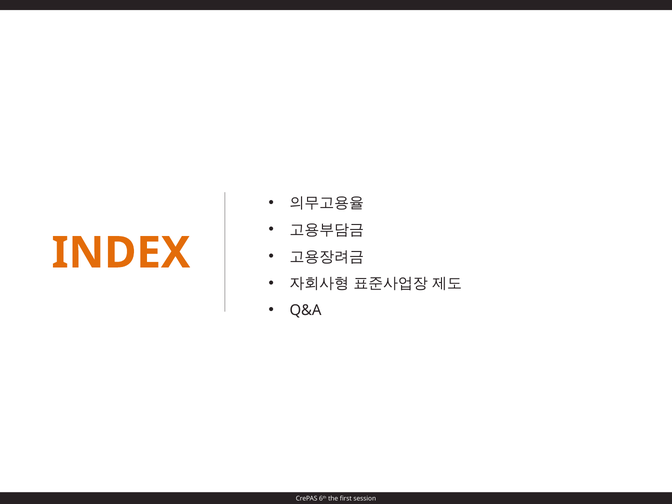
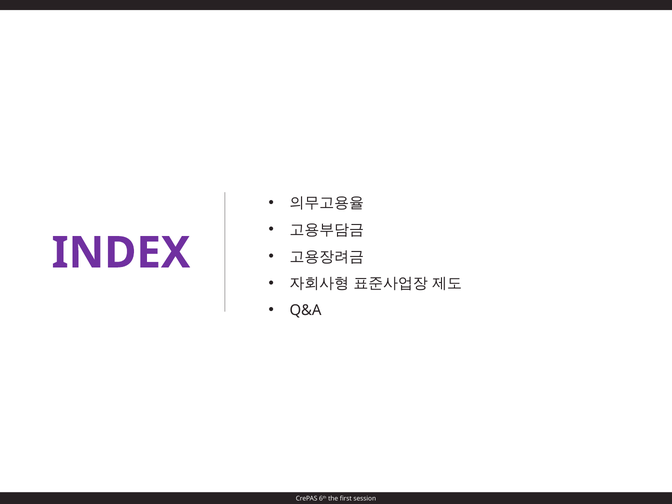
INDEX colour: orange -> purple
